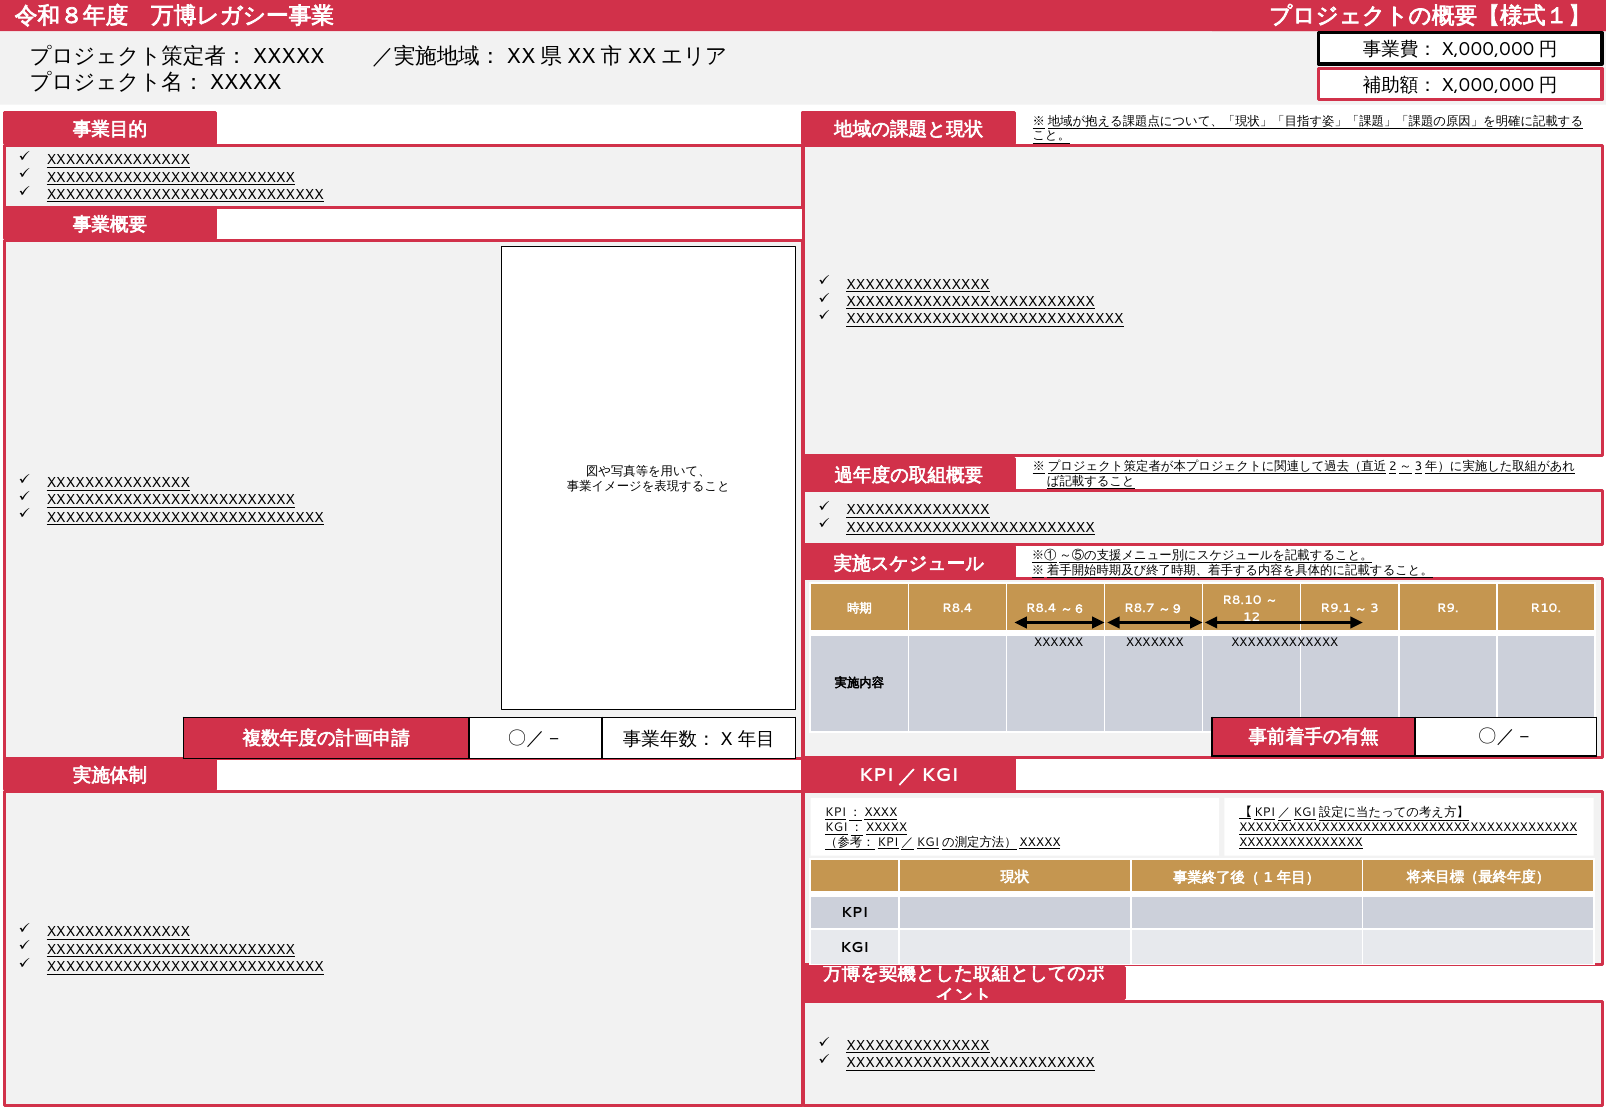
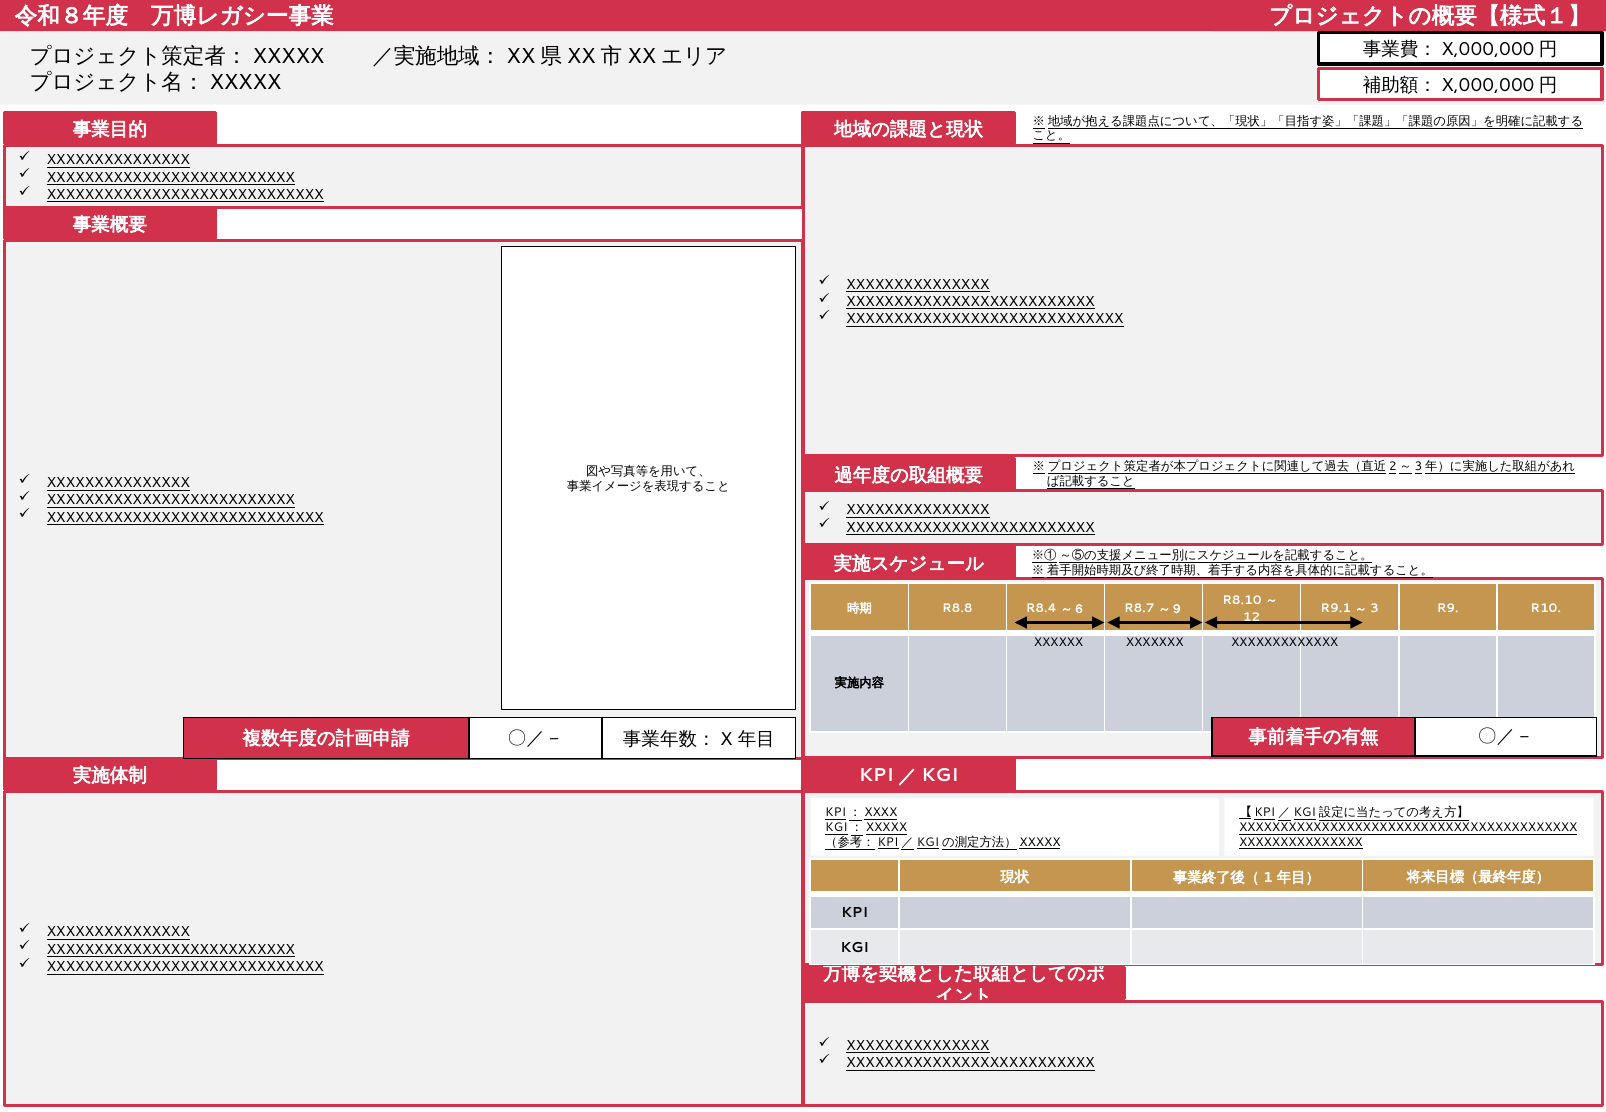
R8.4 at (957, 609): R8.4 -> R8.8
